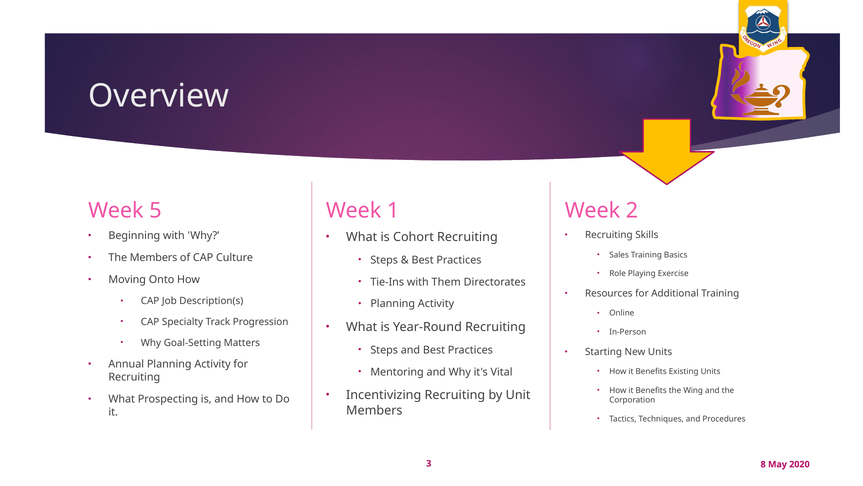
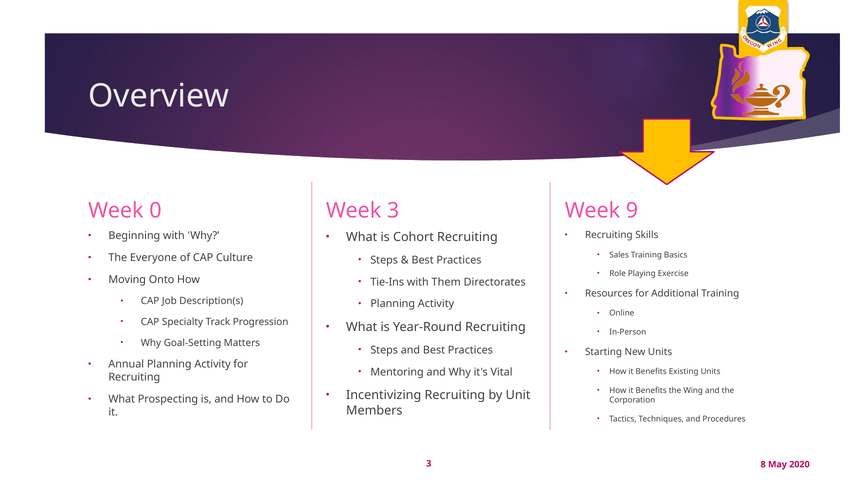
5: 5 -> 0
Week 1: 1 -> 3
2: 2 -> 9
The Members: Members -> Everyone
